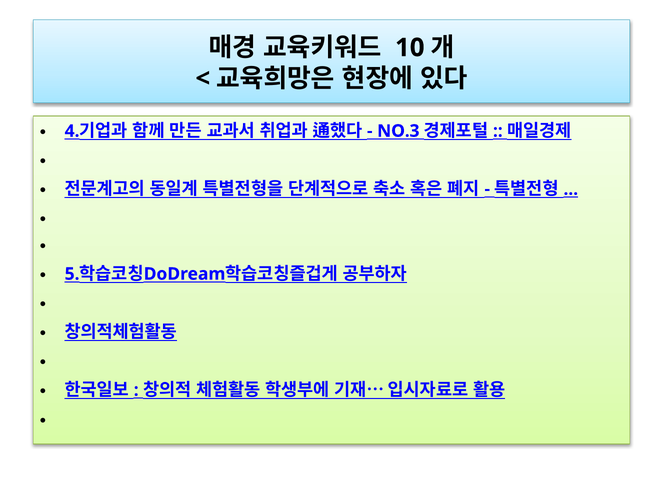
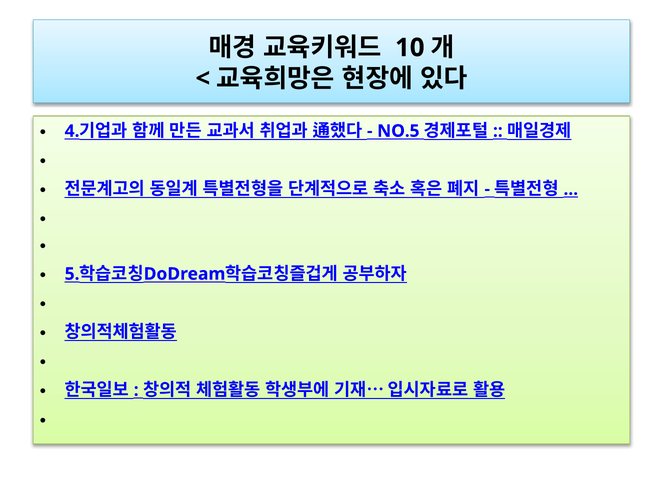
NO.3: NO.3 -> NO.5
